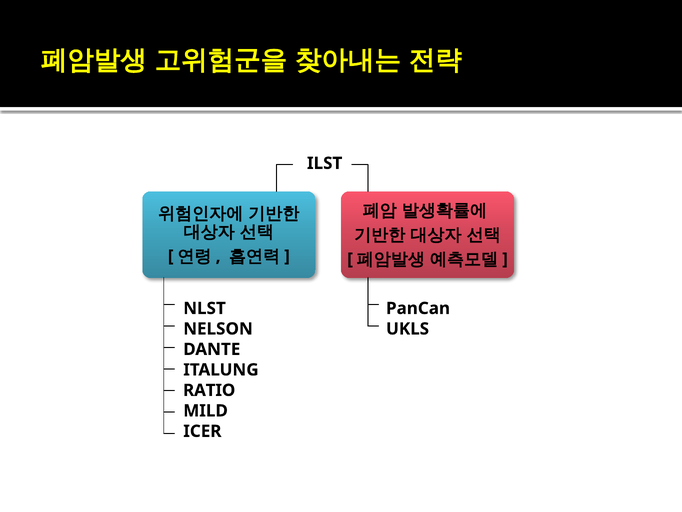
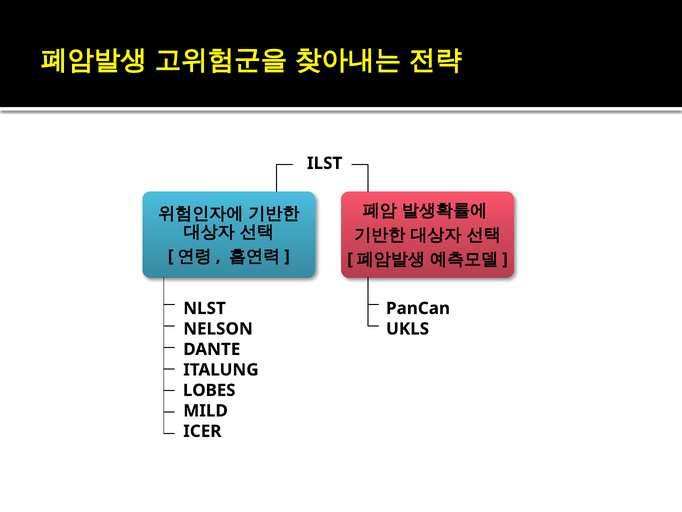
RATIO: RATIO -> LOBES
